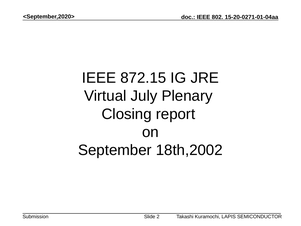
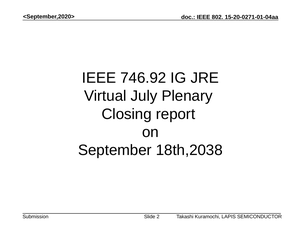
872.15: 872.15 -> 746.92
18th,2002: 18th,2002 -> 18th,2038
